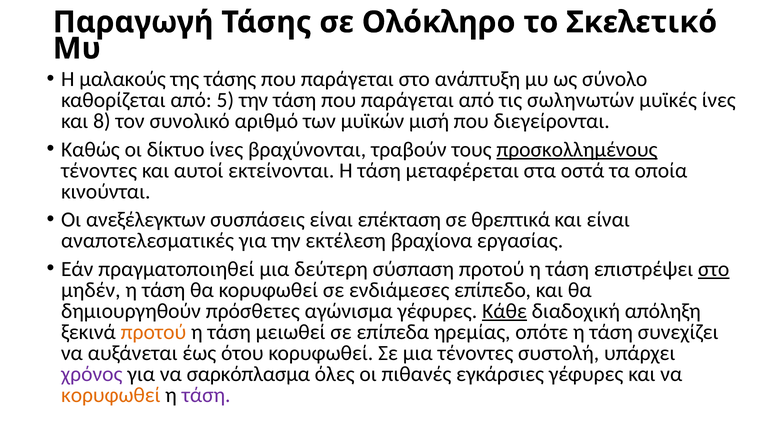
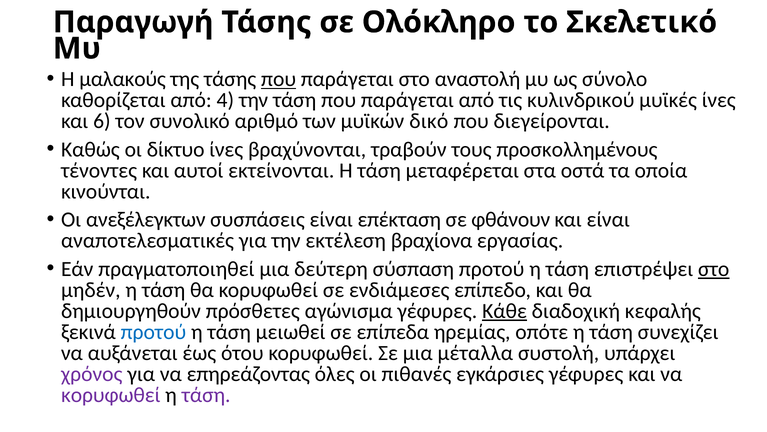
που at (279, 79) underline: none -> present
ανάπτυξη: ανάπτυξη -> αναστολή
5: 5 -> 4
σωληνωτών: σωληνωτών -> κυλινδρικού
8: 8 -> 6
μισή: μισή -> δικό
προσκολλημένους underline: present -> none
θρεπτικά: θρεπτικά -> φθάνουν
απόληξη: απόληξη -> κεφαλής
προτού at (153, 332) colour: orange -> blue
μια τένοντες: τένοντες -> μέταλλα
σαρκόπλασμα: σαρκόπλασμα -> επηρεάζοντας
κορυφωθεί at (111, 395) colour: orange -> purple
